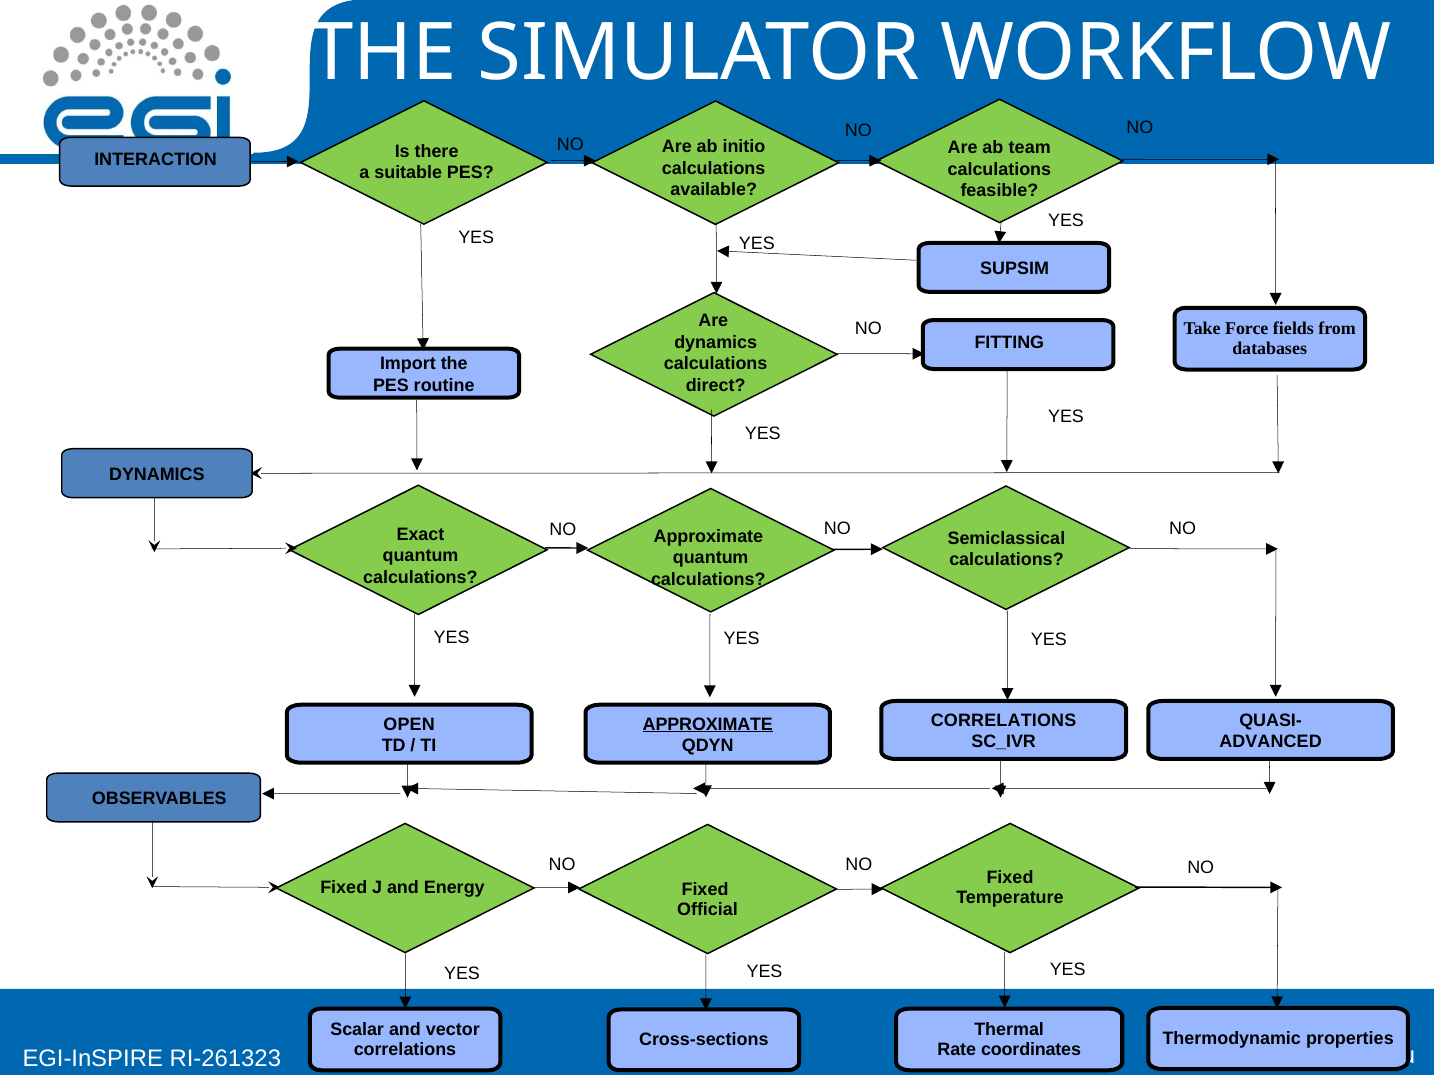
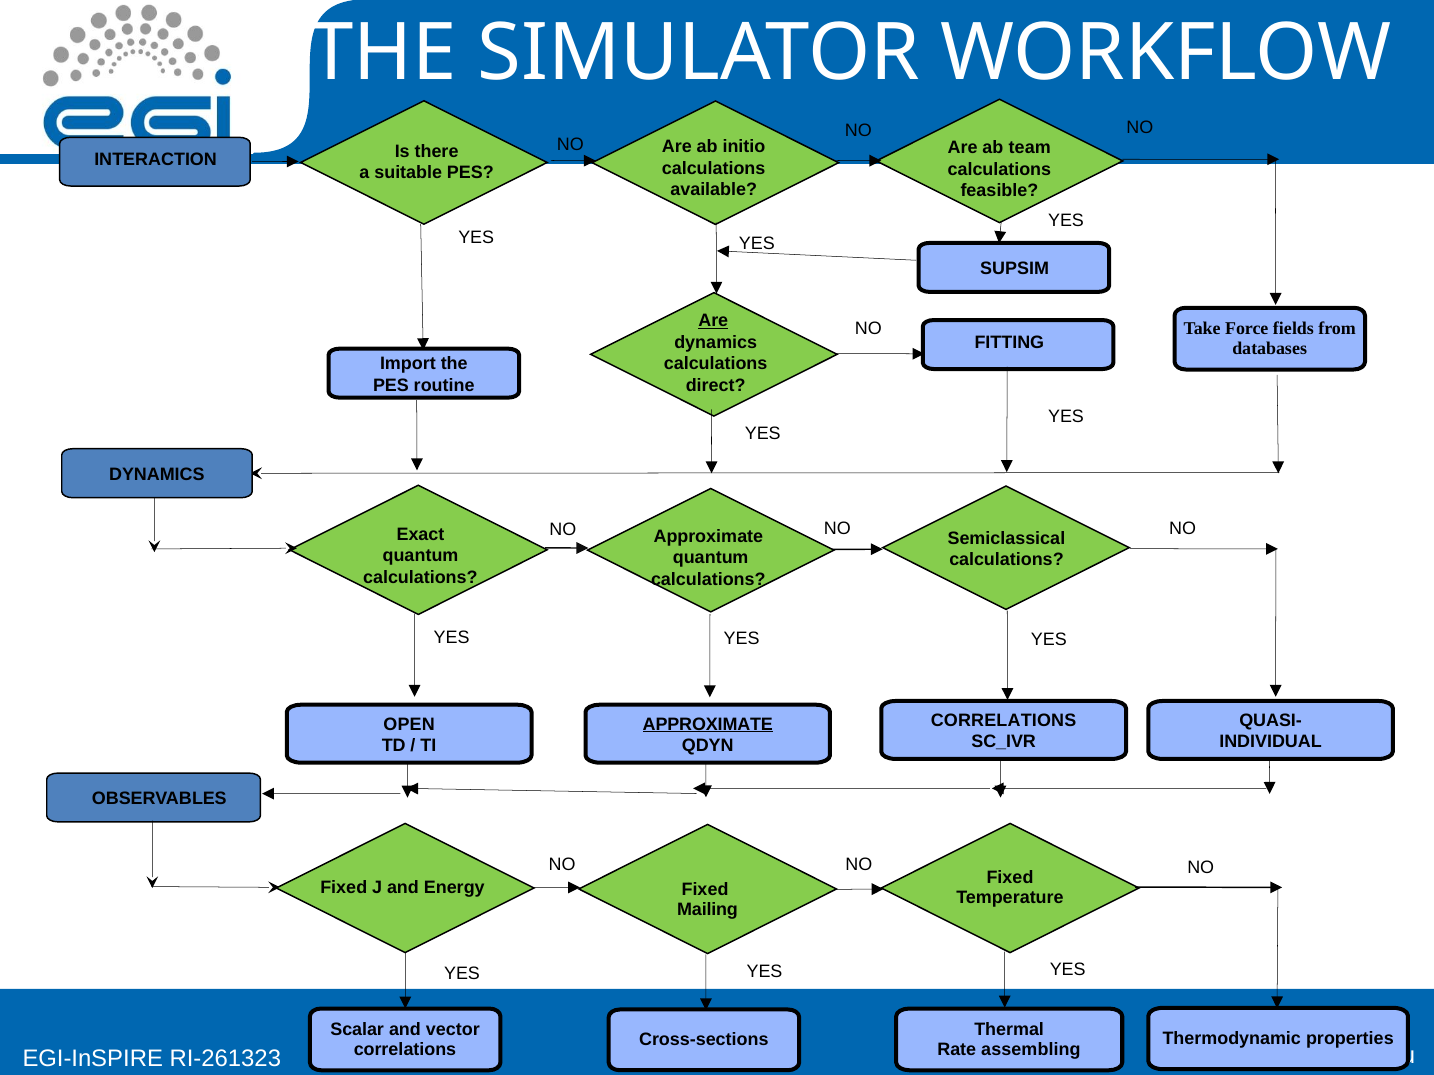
Are at (713, 321) underline: none -> present
ADVANCED: ADVANCED -> INDIVIDUAL
Official: Official -> Mailing
coordinates: coordinates -> assembling
